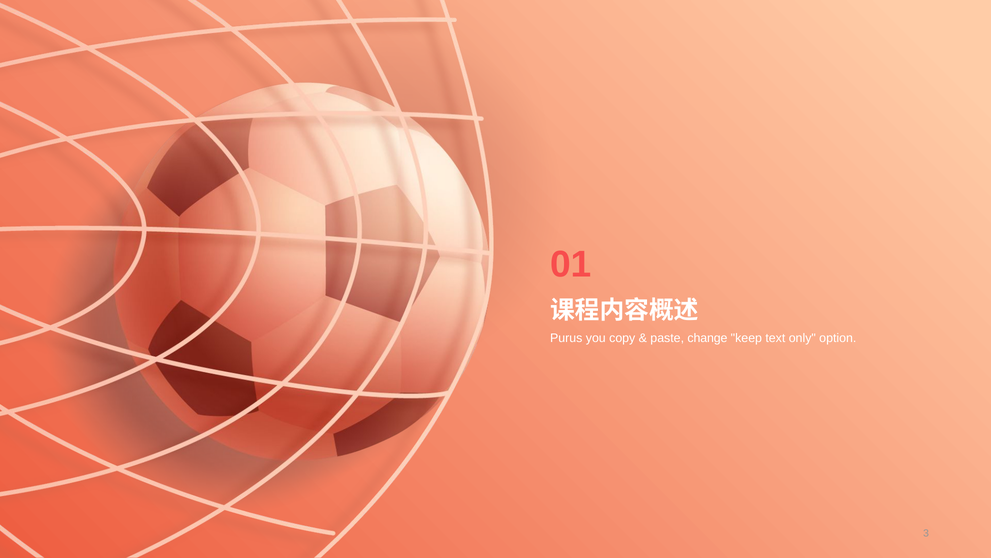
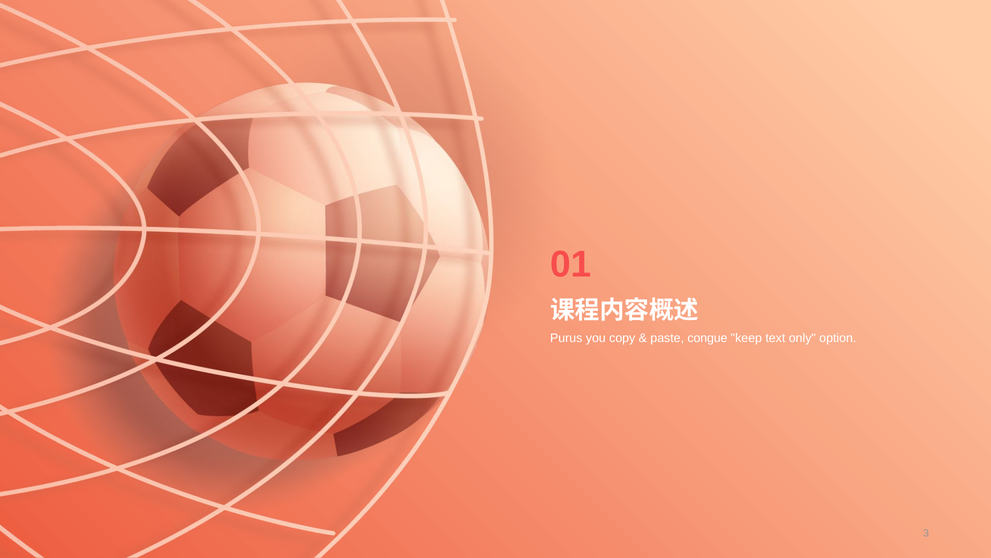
change: change -> congue
